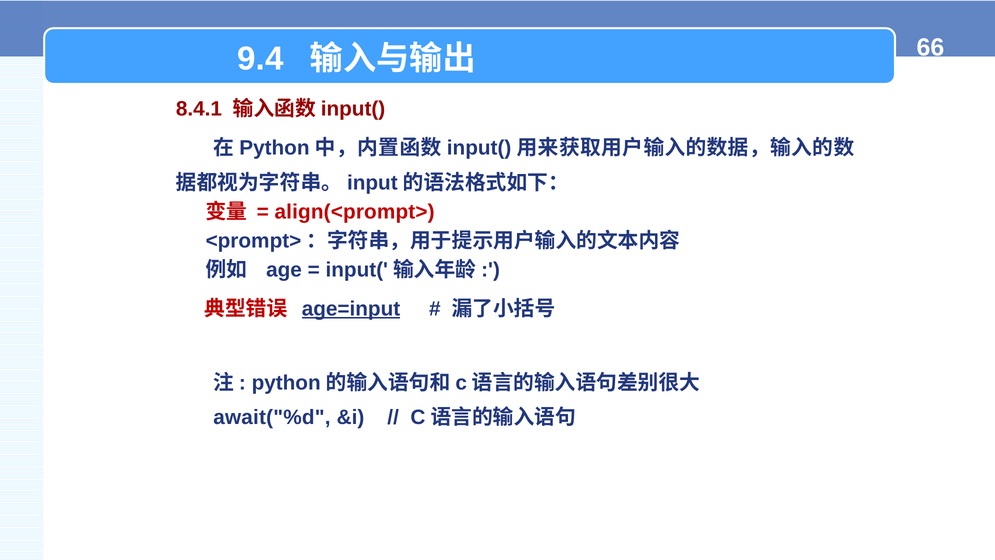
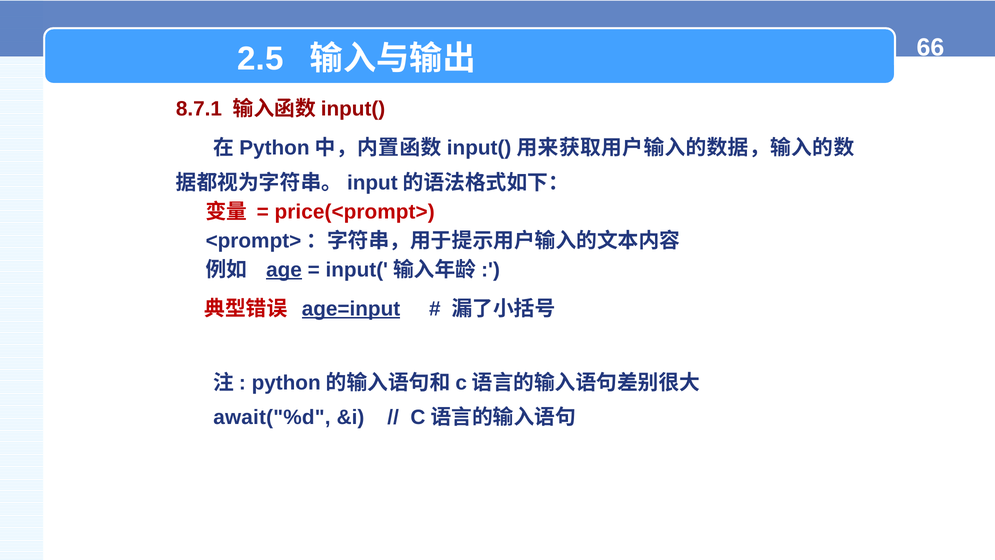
9.4: 9.4 -> 2.5
8.4.1: 8.4.1 -> 8.7.1
align(<prompt>: align(<prompt> -> price(<prompt>
age underline: none -> present
